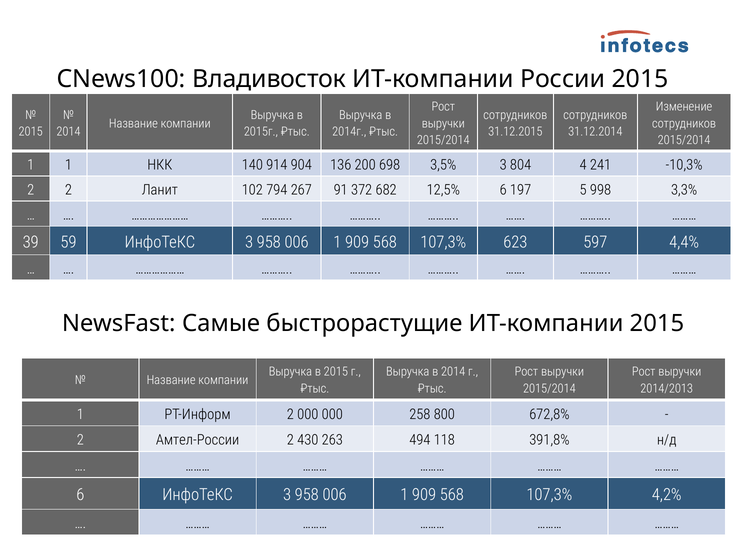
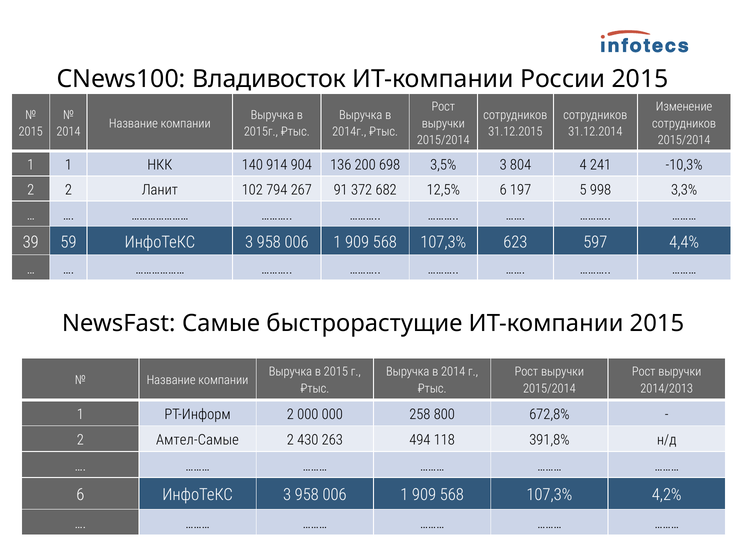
Амтел-России: Амтел-России -> Амтел-Самые
